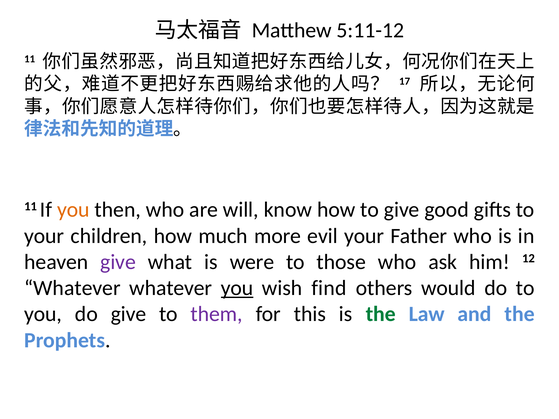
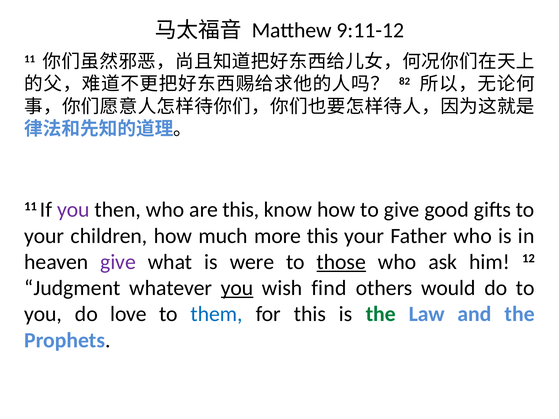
5:11-12: 5:11-12 -> 9:11-12
17: 17 -> 82
you at (73, 210) colour: orange -> purple
are will: will -> this
more evil: evil -> this
those underline: none -> present
Whatever at (72, 288): Whatever -> Judgment
do give: give -> love
them colour: purple -> blue
